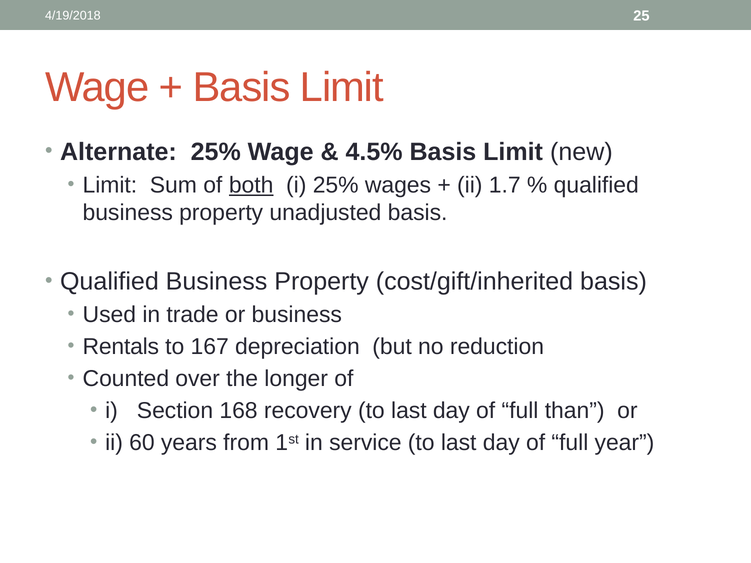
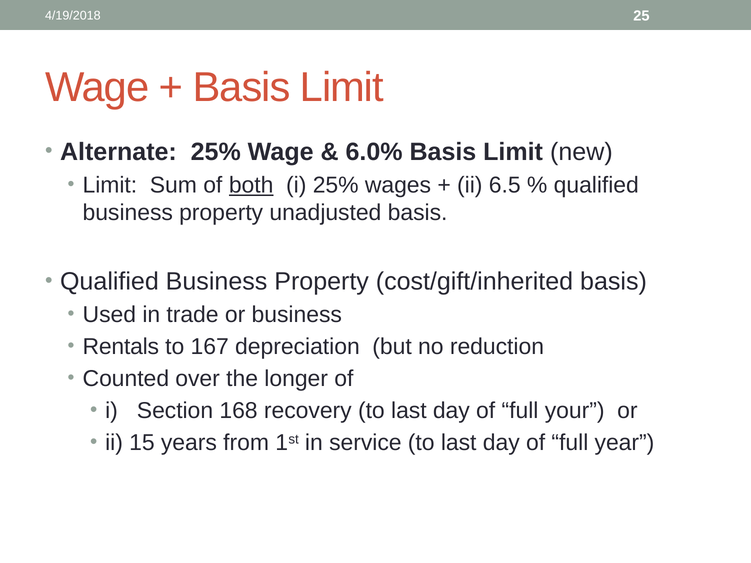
4.5%: 4.5% -> 6.0%
1.7: 1.7 -> 6.5
than: than -> your
60: 60 -> 15
